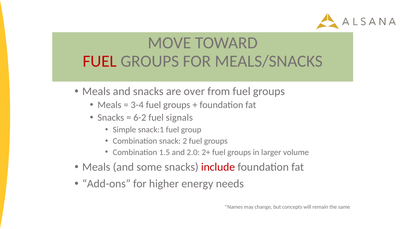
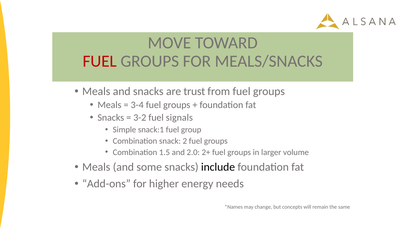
over: over -> trust
6-2: 6-2 -> 3-2
include colour: red -> black
